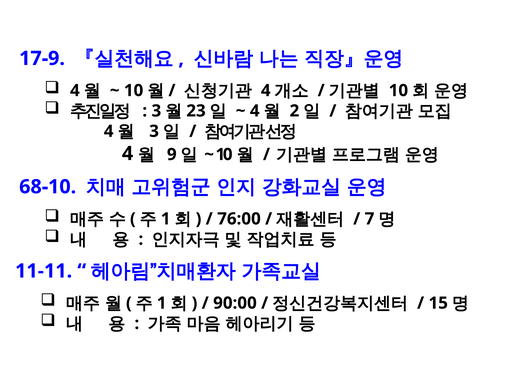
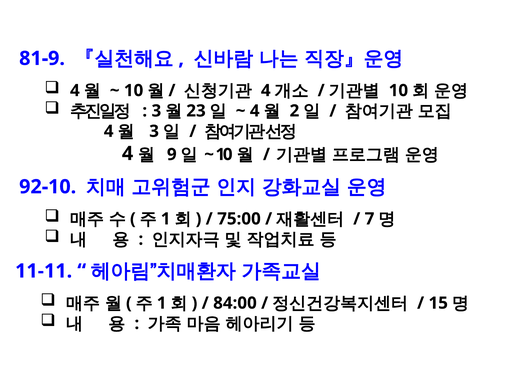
17-9: 17-9 -> 81-9
68-10: 68-10 -> 92-10
76:00: 76:00 -> 75:00
90:00: 90:00 -> 84:00
